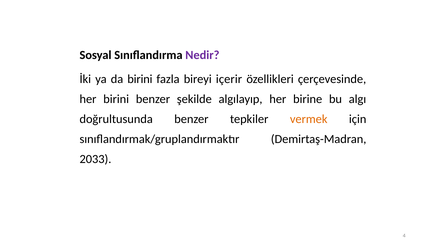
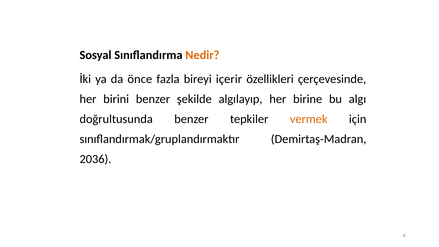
Nedir colour: purple -> orange
da birini: birini -> önce
2033: 2033 -> 2036
